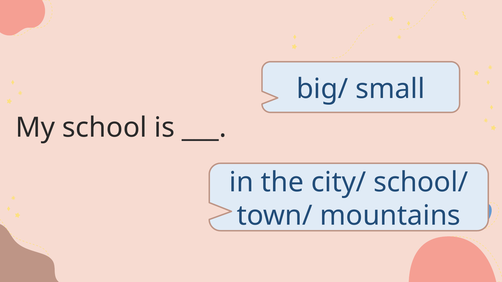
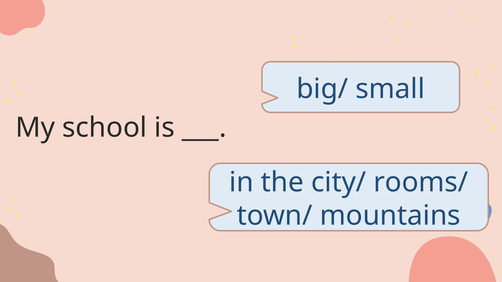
school/: school/ -> rooms/
